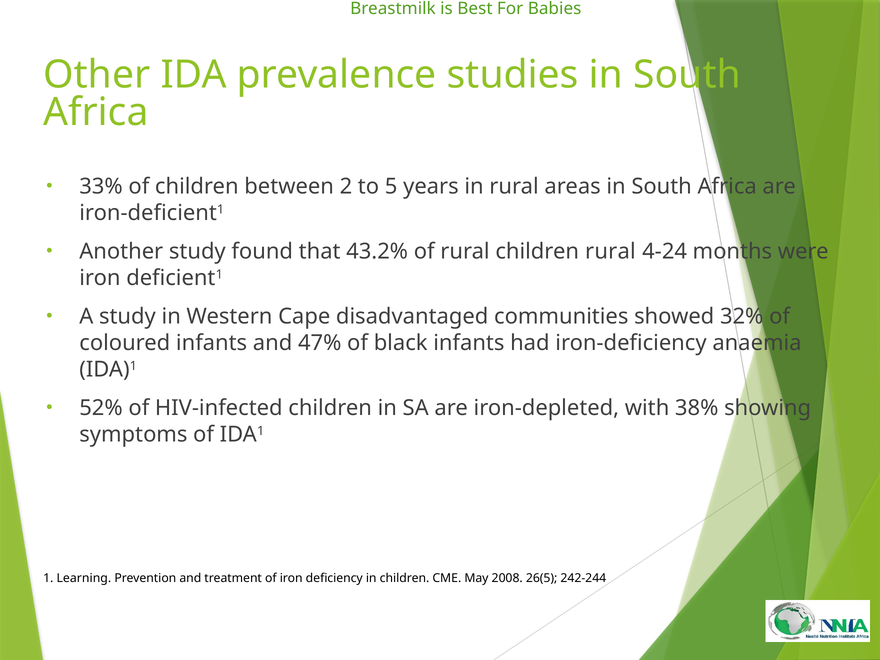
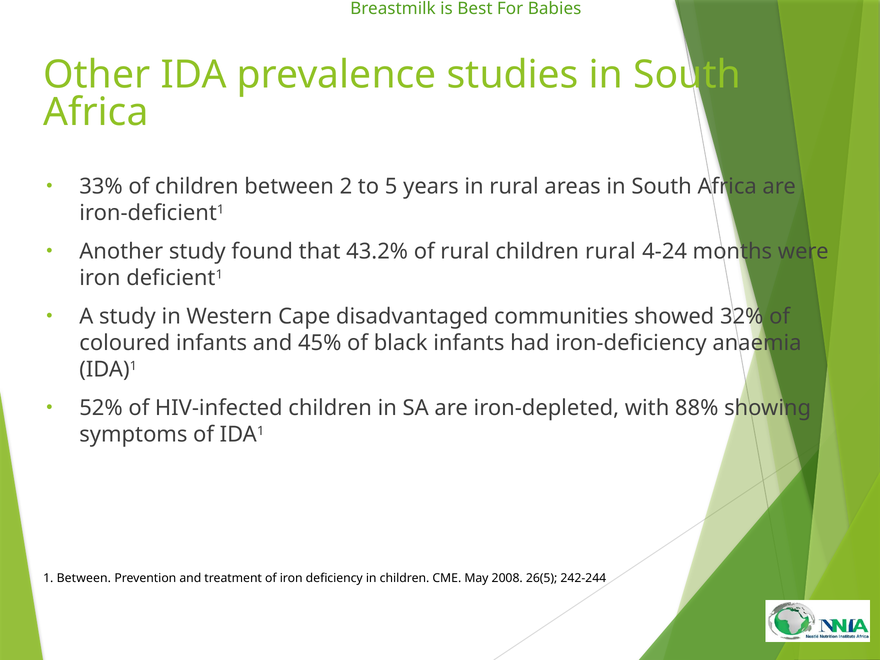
47%: 47% -> 45%
38%: 38% -> 88%
1 Learning: Learning -> Between
